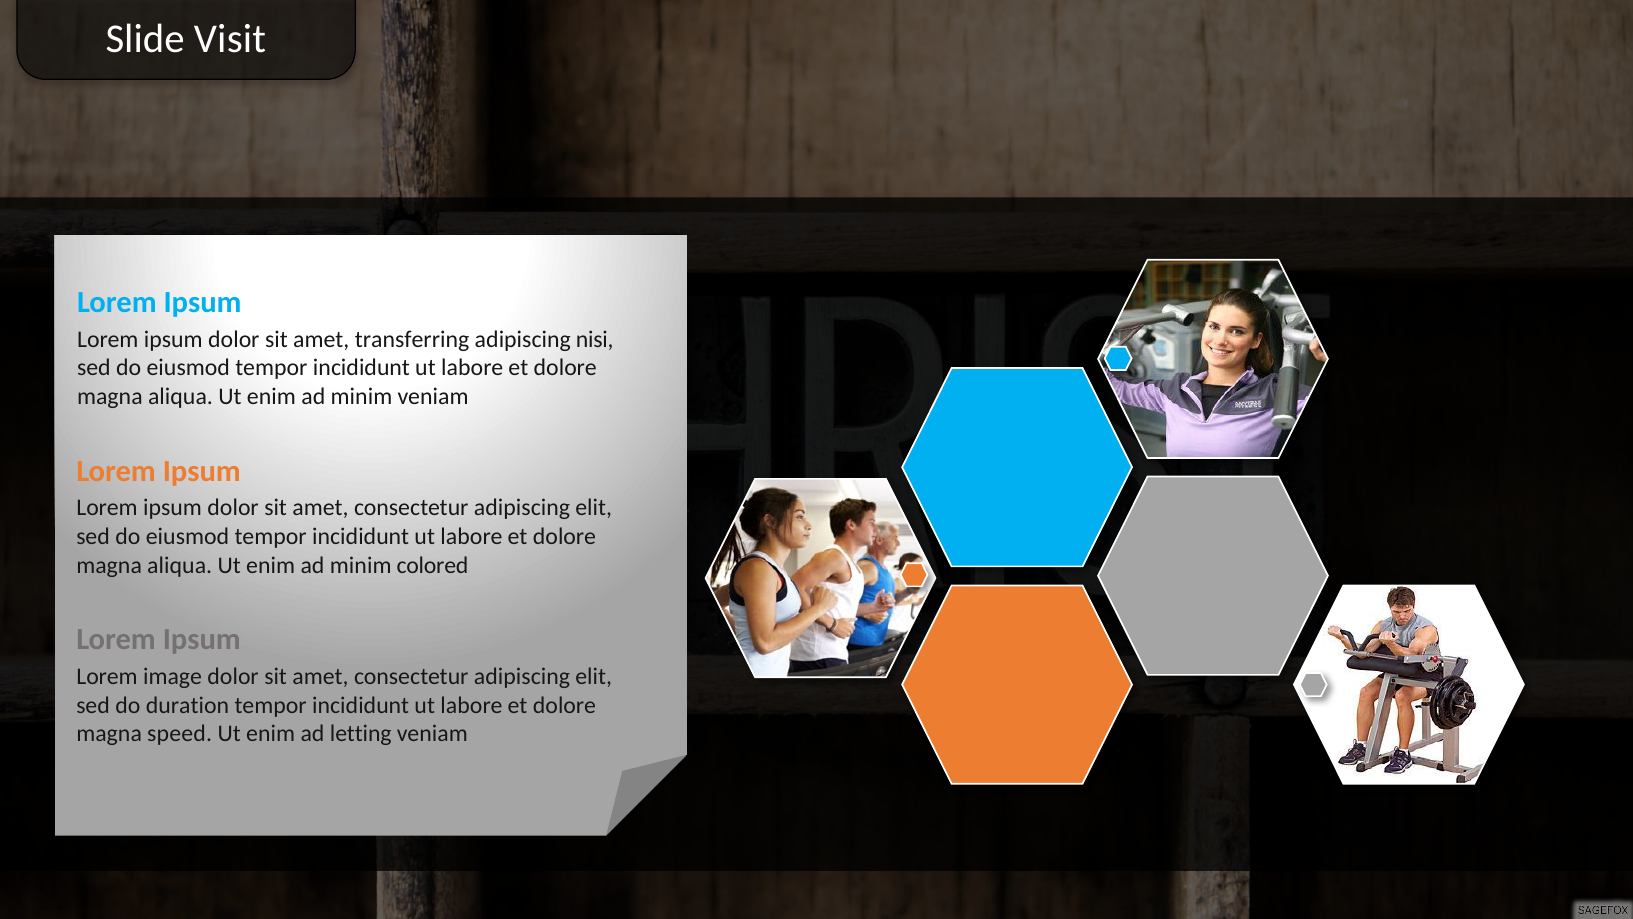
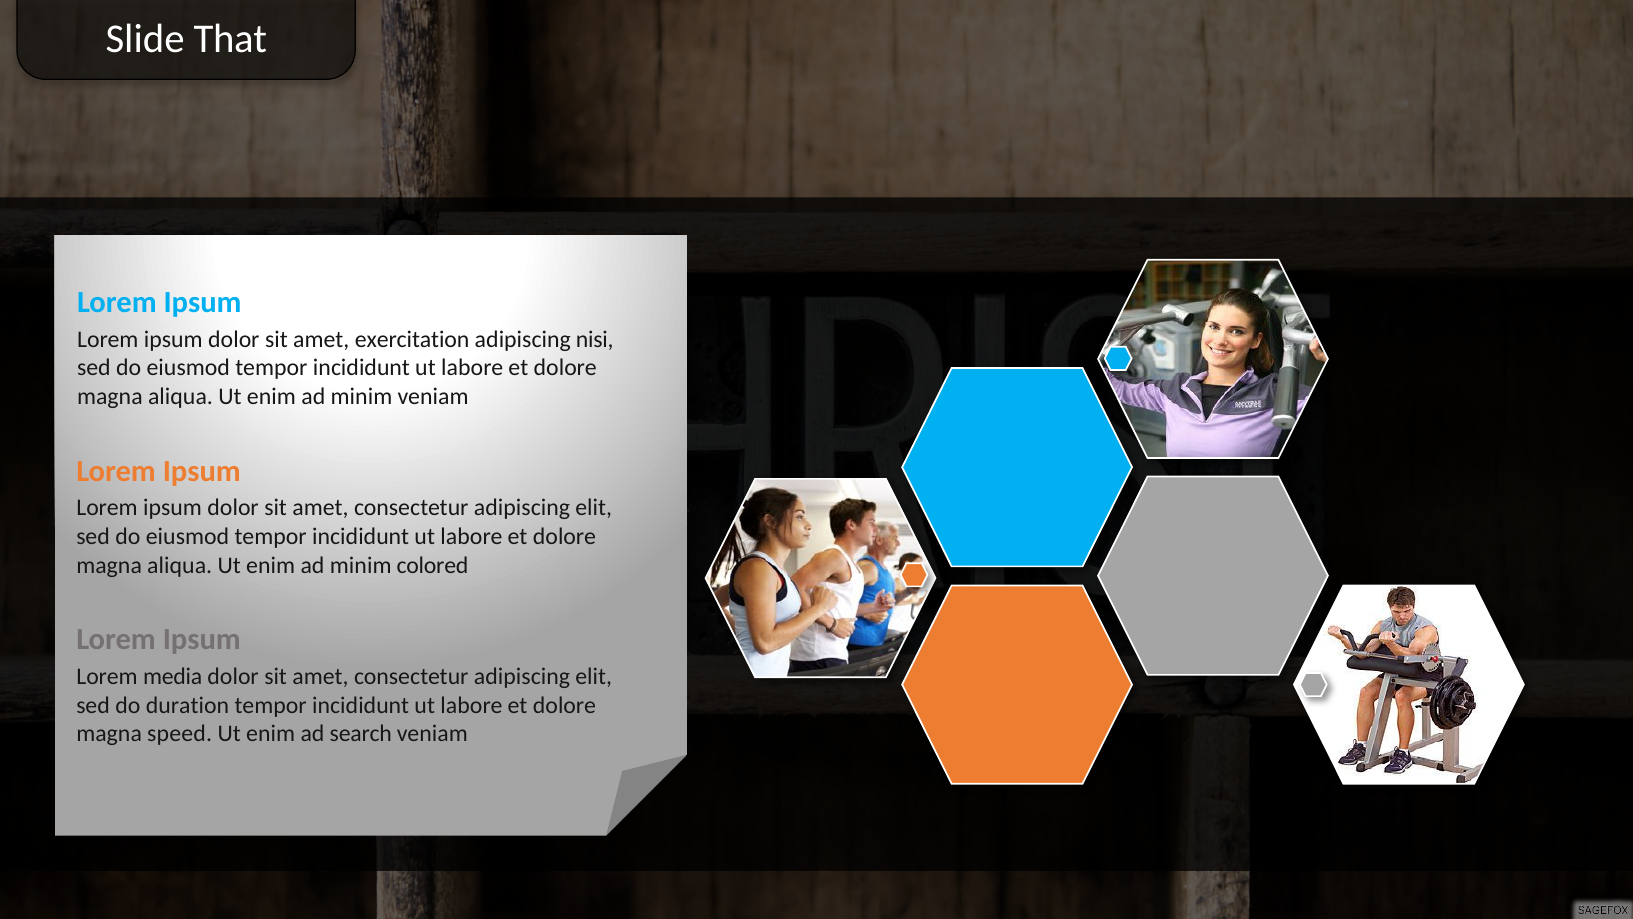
Visit: Visit -> That
transferring: transferring -> exercitation
image: image -> media
letting: letting -> search
